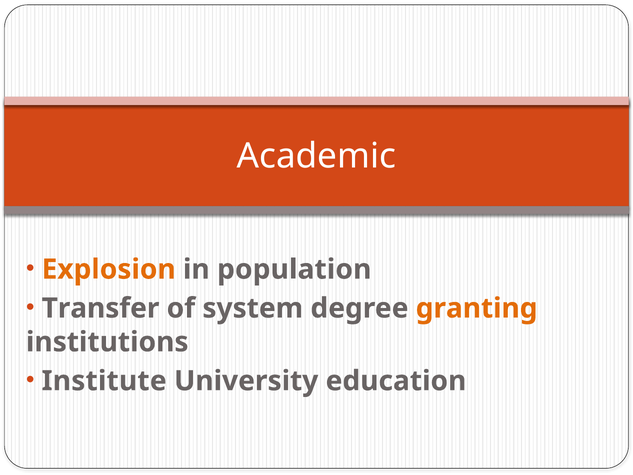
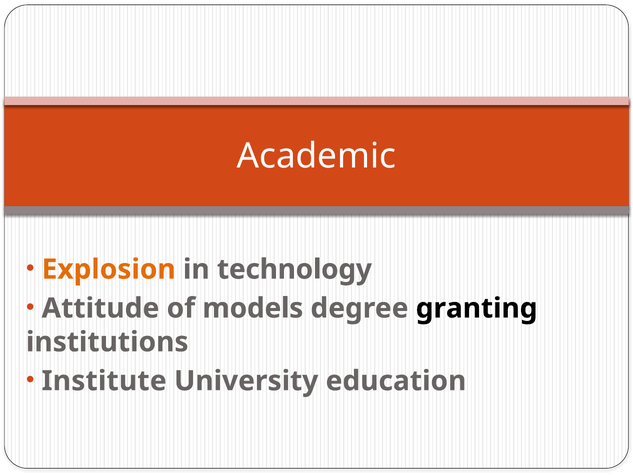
population: population -> technology
Transfer: Transfer -> Attitude
system: system -> models
granting colour: orange -> black
